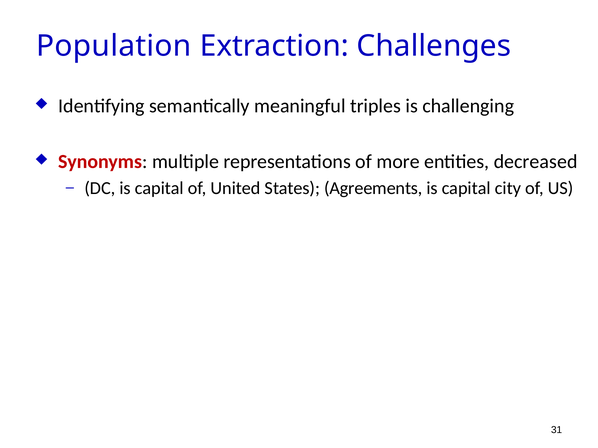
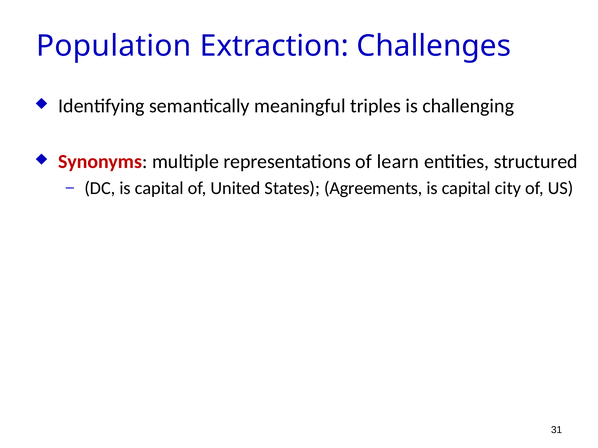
more: more -> learn
decreased: decreased -> structured
